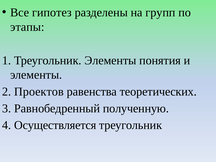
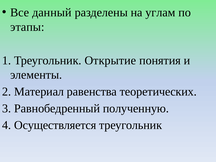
гипотез: гипотез -> данный
групп: групп -> углам
Треугольник Элементы: Элементы -> Открытие
Проектов: Проектов -> Материал
